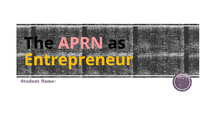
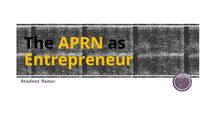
APRN colour: pink -> yellow
